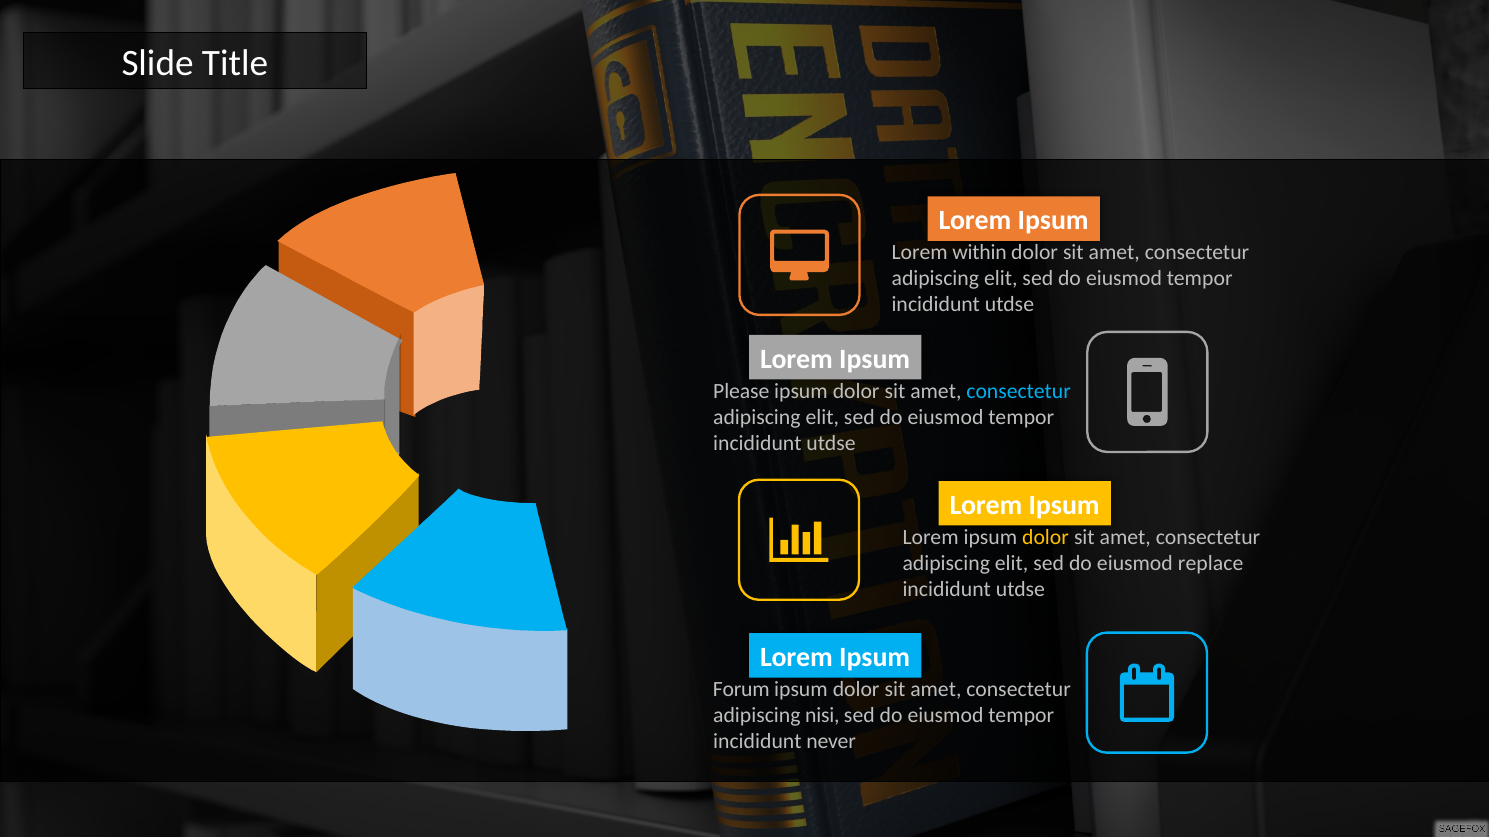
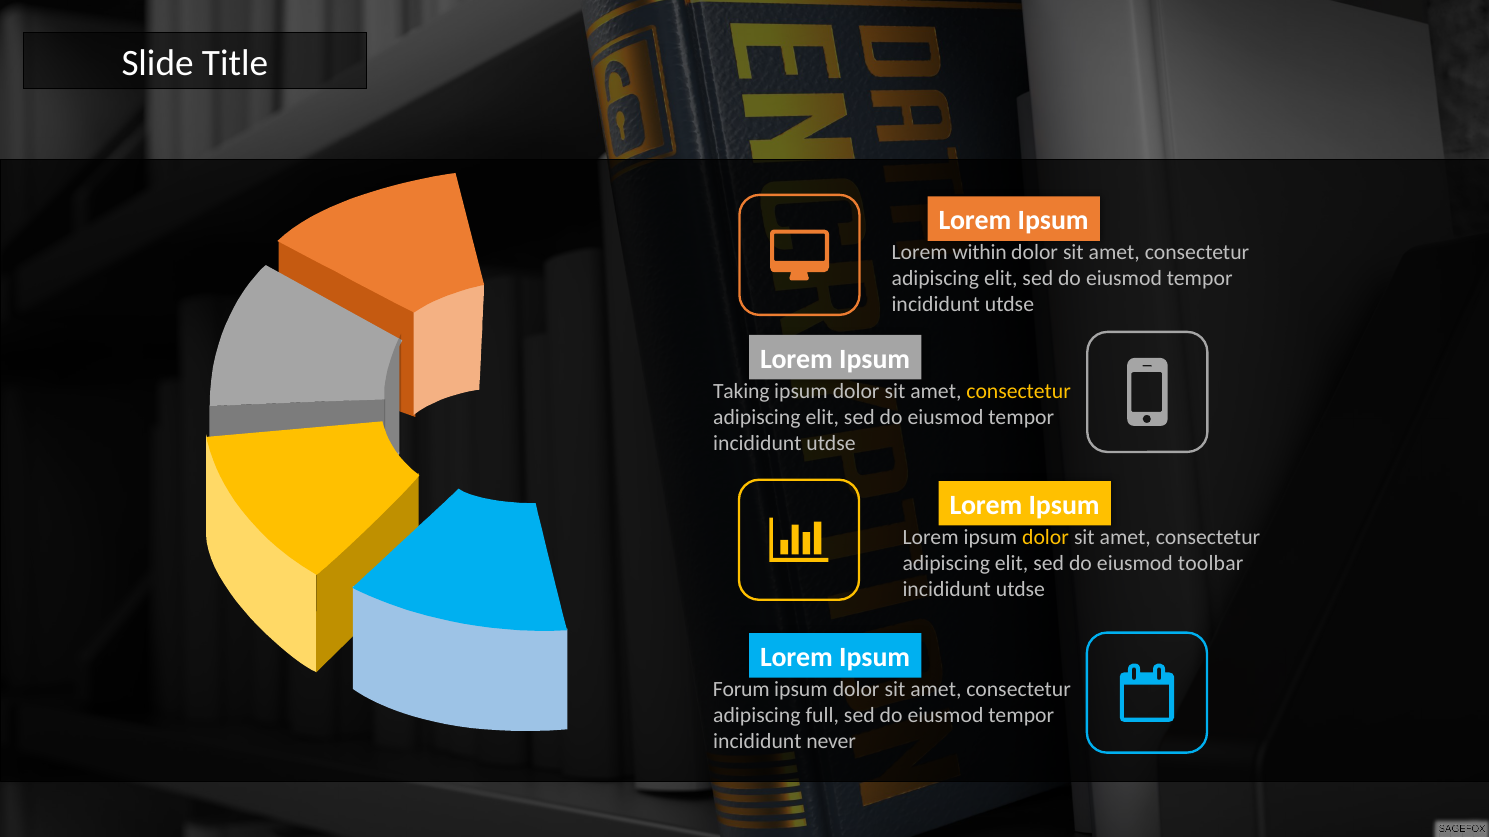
Please: Please -> Taking
consectetur at (1019, 391) colour: light blue -> yellow
replace: replace -> toolbar
nisi: nisi -> full
